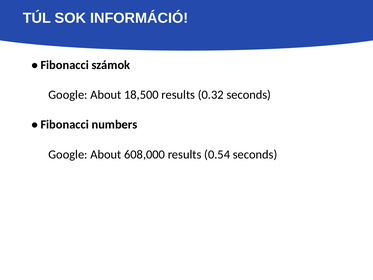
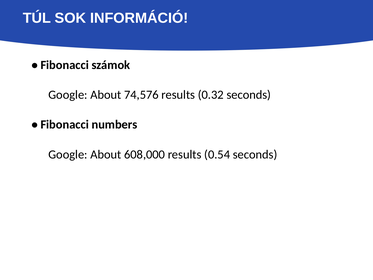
18,500: 18,500 -> 74,576
